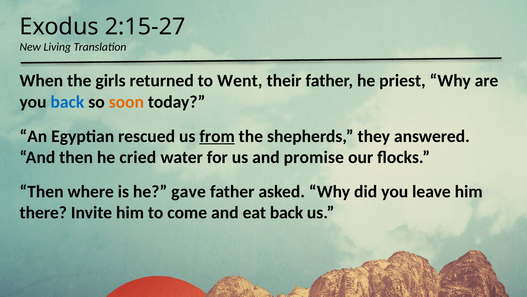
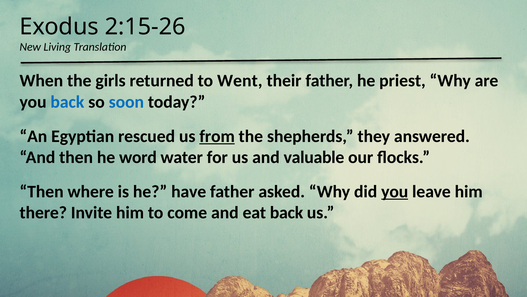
2:15-27: 2:15-27 -> 2:15-26
soon colour: orange -> blue
cried: cried -> word
promise: promise -> valuable
gave: gave -> have
you at (395, 191) underline: none -> present
